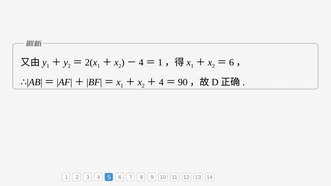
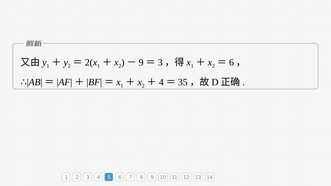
4 at (141, 62): 4 -> 9
1 at (160, 62): 1 -> 3
90: 90 -> 35
